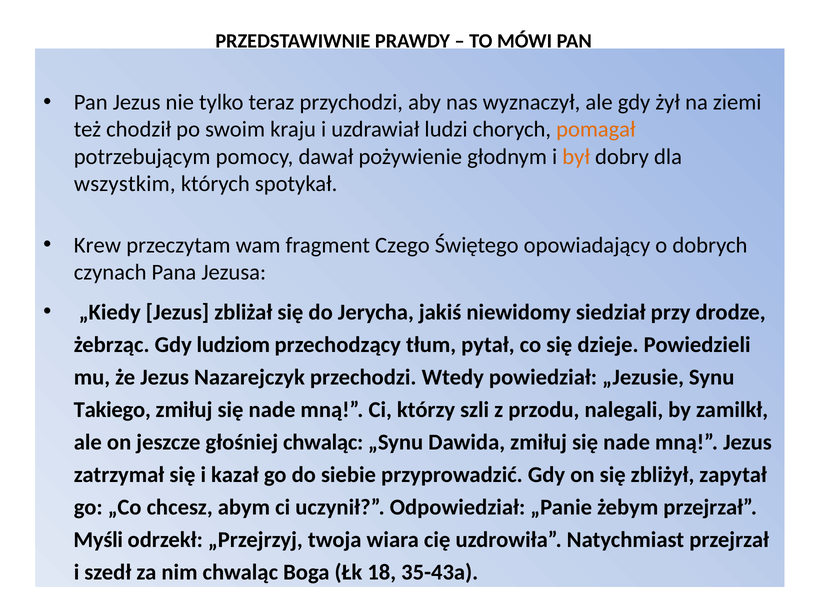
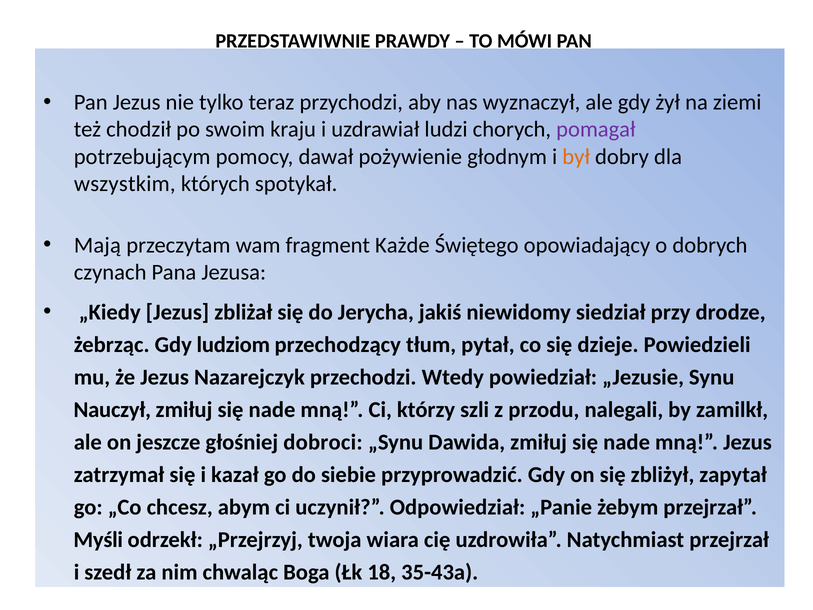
pomagał colour: orange -> purple
Krew: Krew -> Mają
Czego: Czego -> Każde
Takiego: Takiego -> Nauczył
głośniej chwaląc: chwaląc -> dobroci
